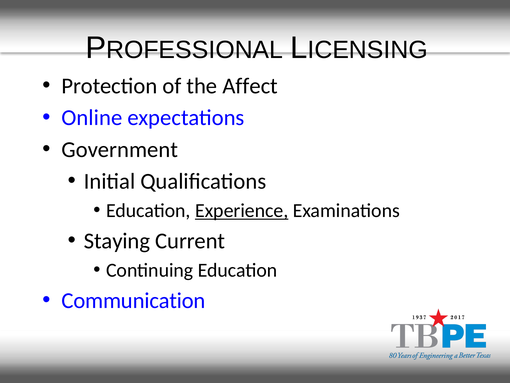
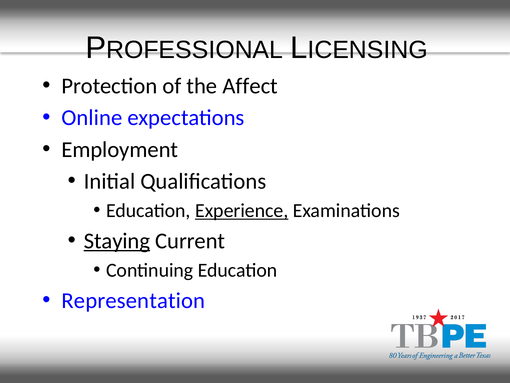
Government: Government -> Employment
Staying underline: none -> present
Communication: Communication -> Representation
